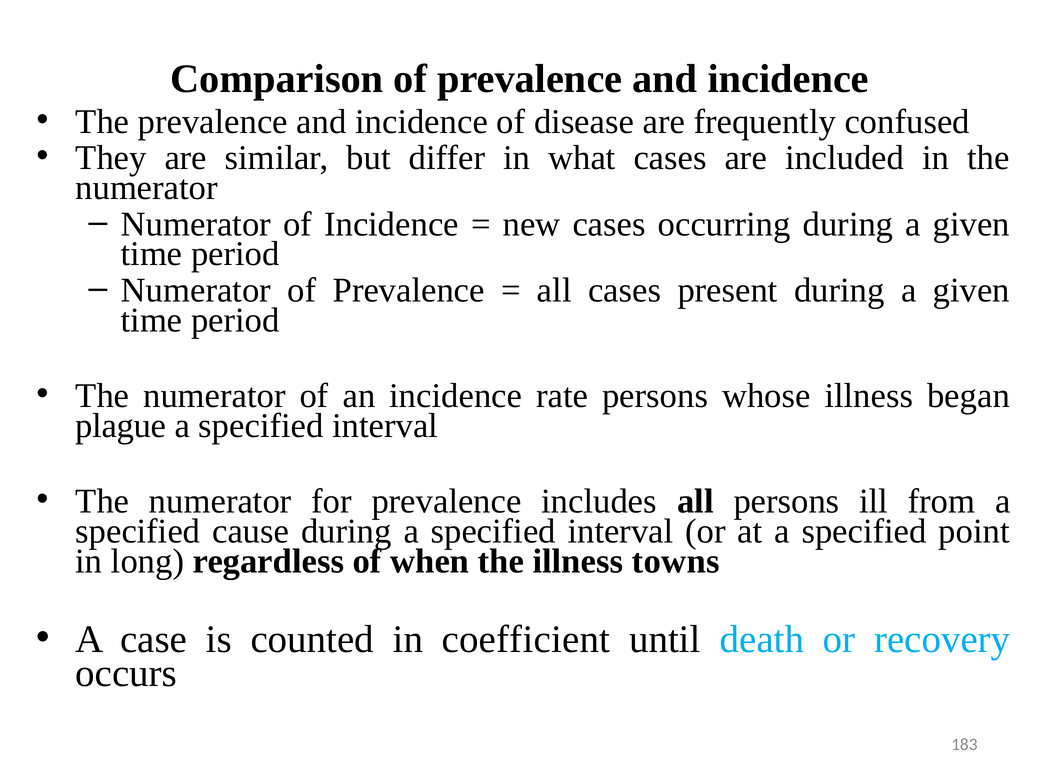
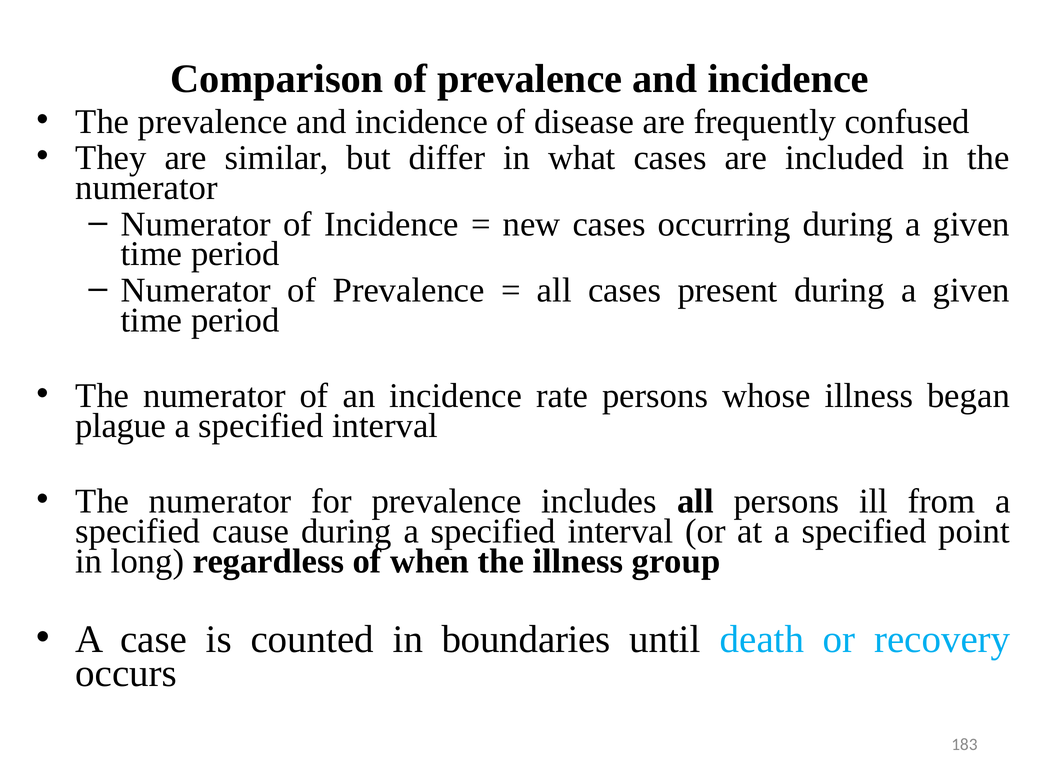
towns: towns -> group
coefficient: coefficient -> boundaries
